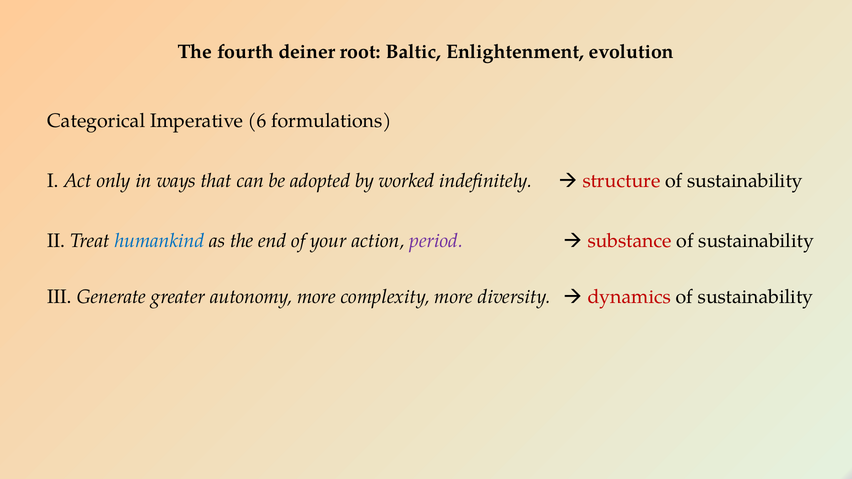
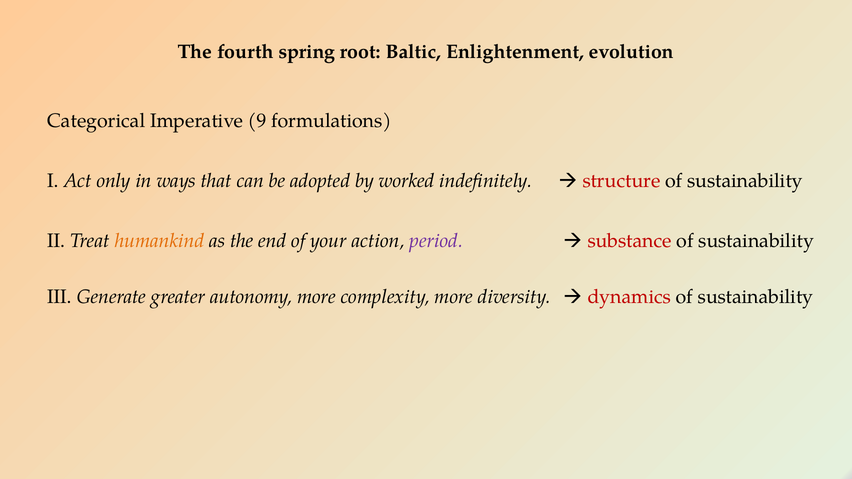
deiner: deiner -> spring
6: 6 -> 9
humankind colour: blue -> orange
